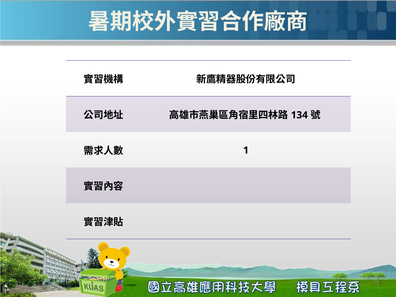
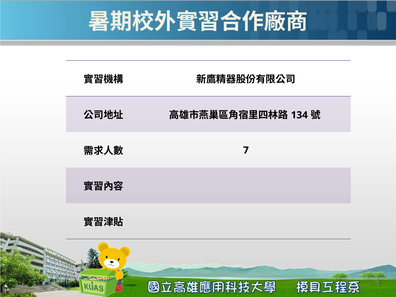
1: 1 -> 7
